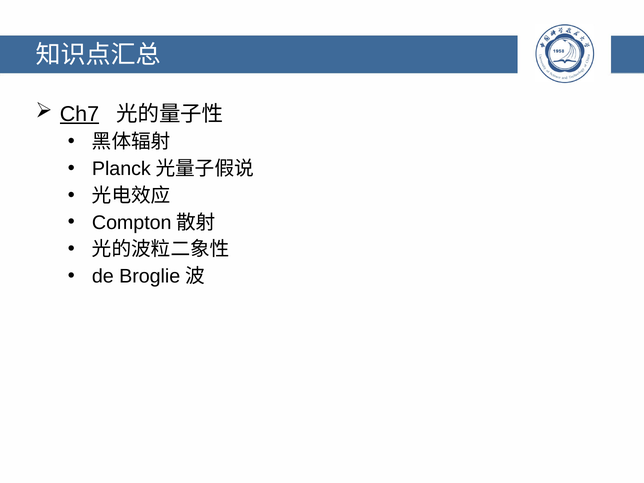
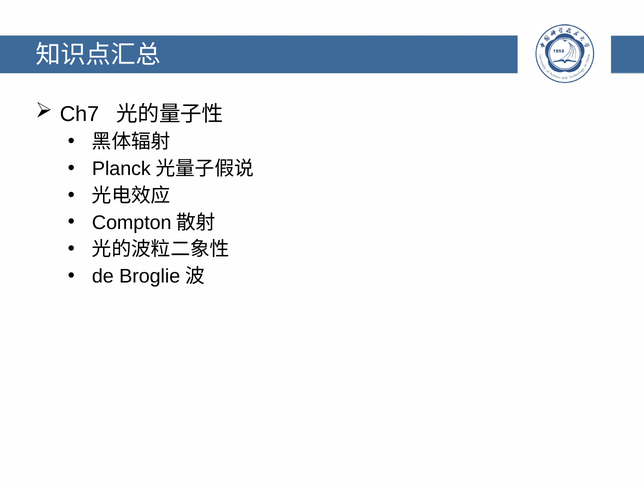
Ch7 underline: present -> none
